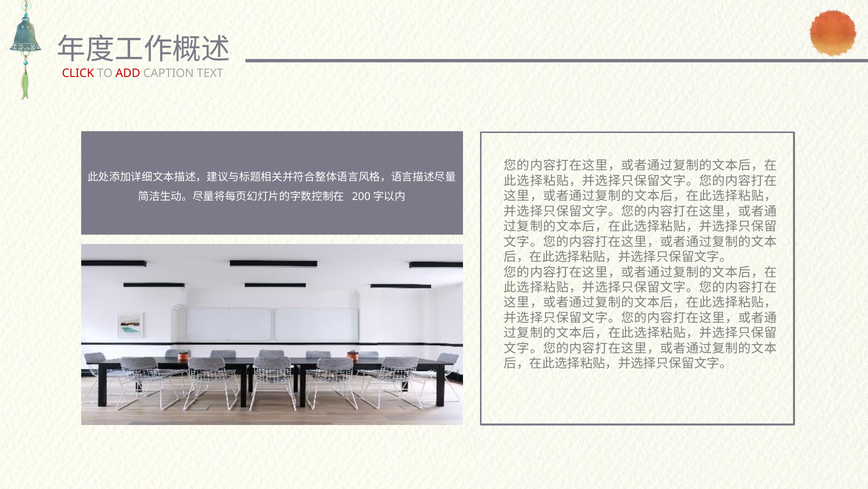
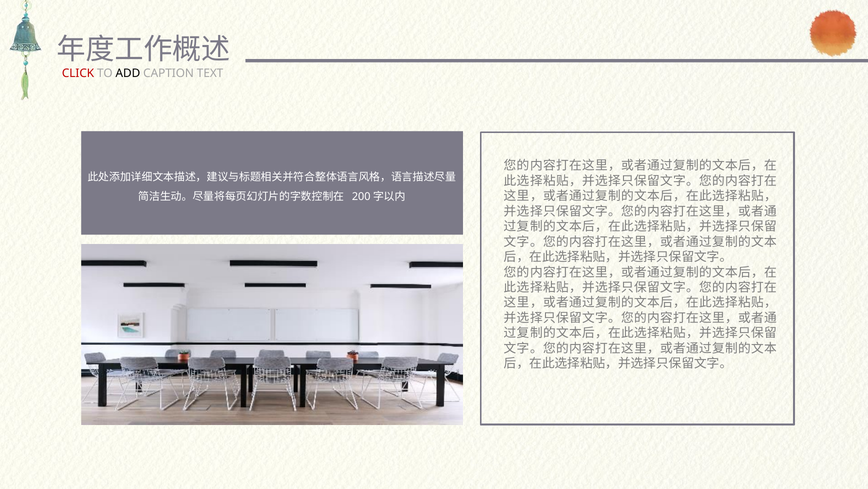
ADD colour: red -> black
